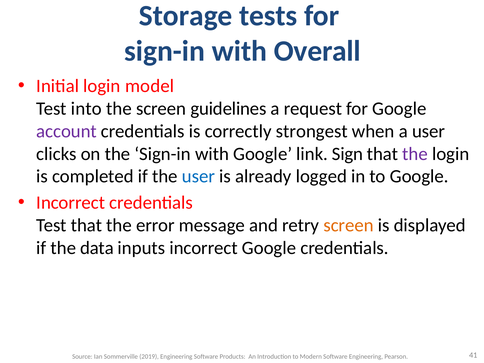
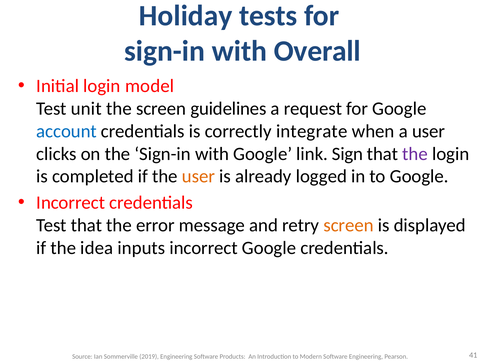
Storage: Storage -> Holiday
into: into -> unit
account colour: purple -> blue
strongest: strongest -> integrate
user at (198, 176) colour: blue -> orange
data: data -> idea
